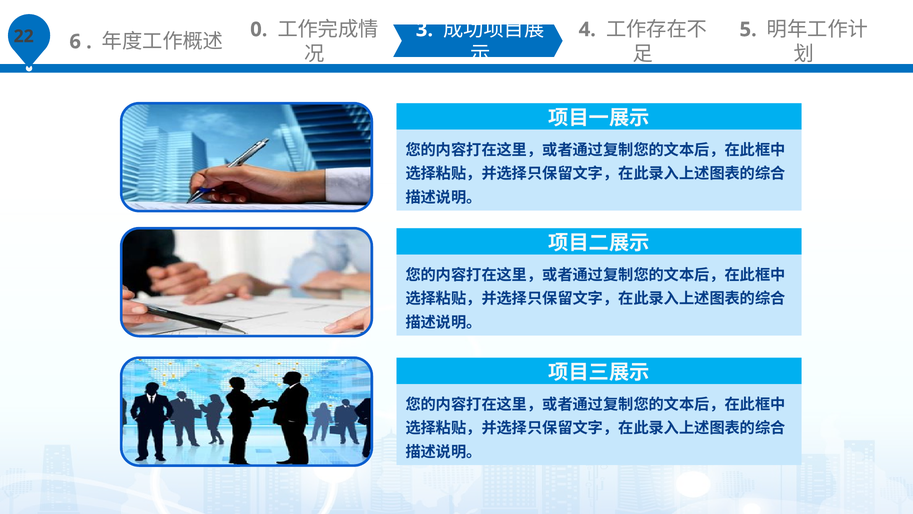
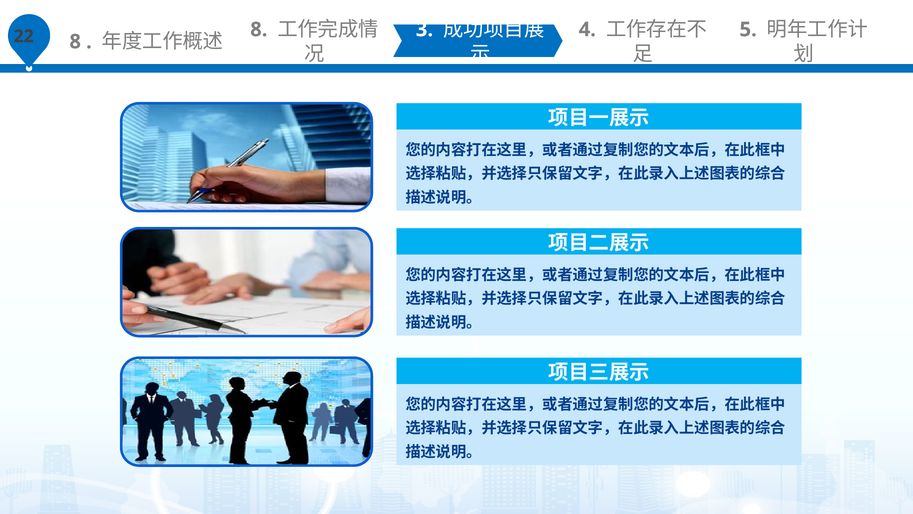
6 at (75, 42): 6 -> 8
0 at (259, 30): 0 -> 8
